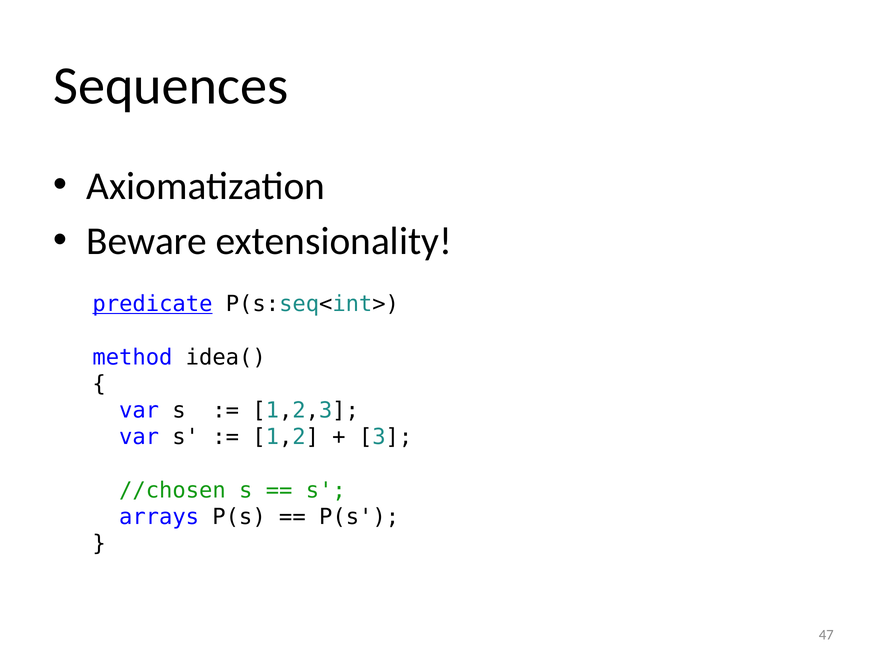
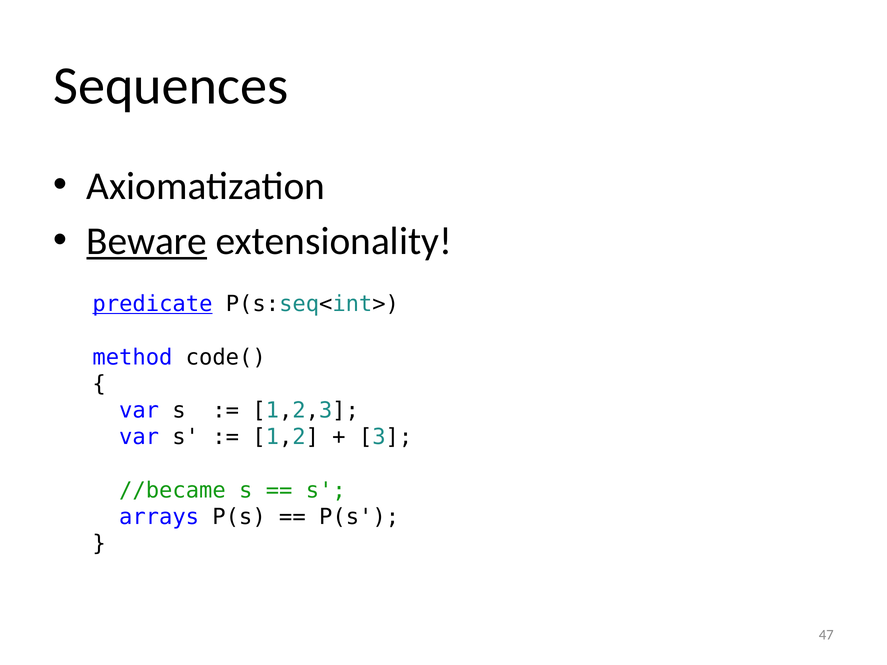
Beware underline: none -> present
idea(: idea( -> code(
//chosen: //chosen -> //became
